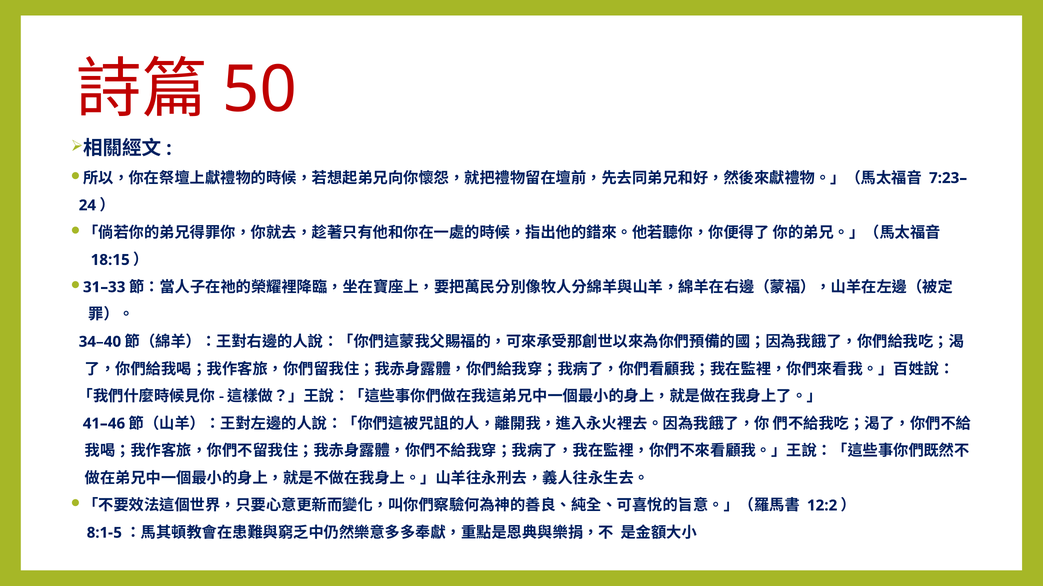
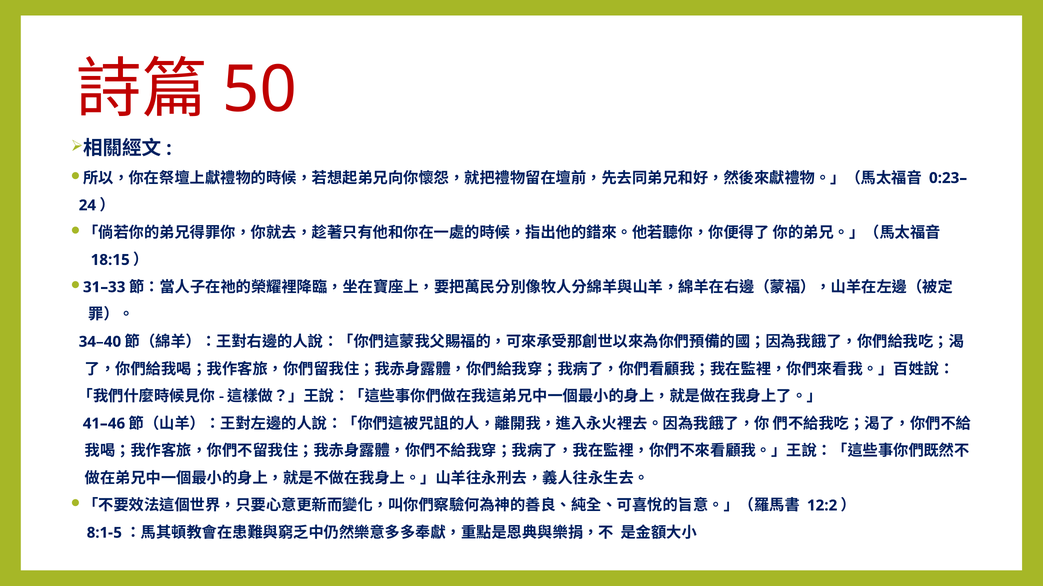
7:23–: 7:23– -> 0:23–
